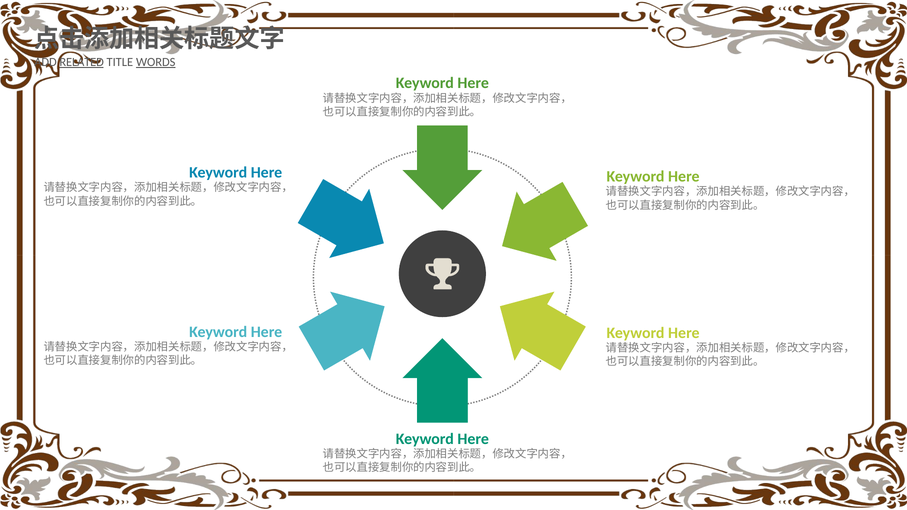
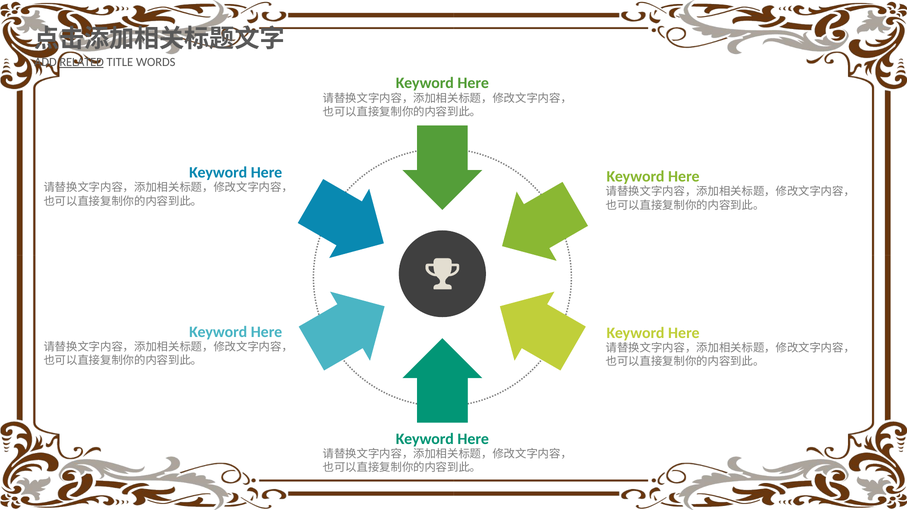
WORDS underline: present -> none
